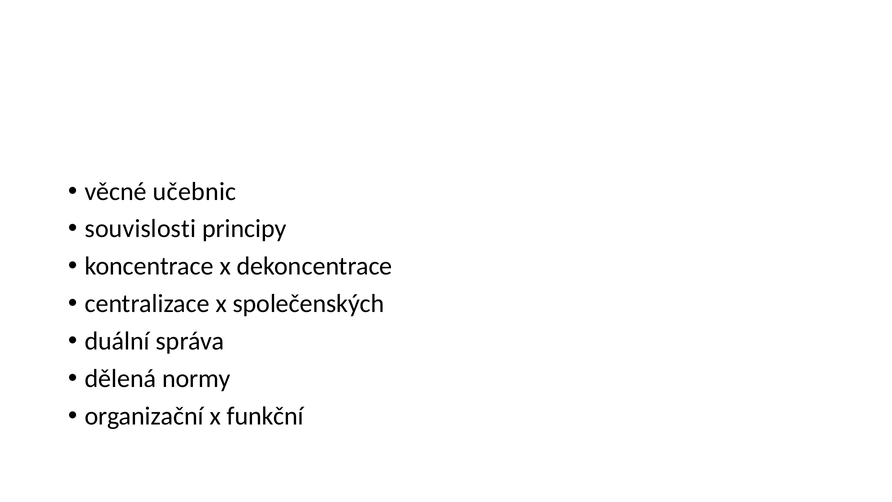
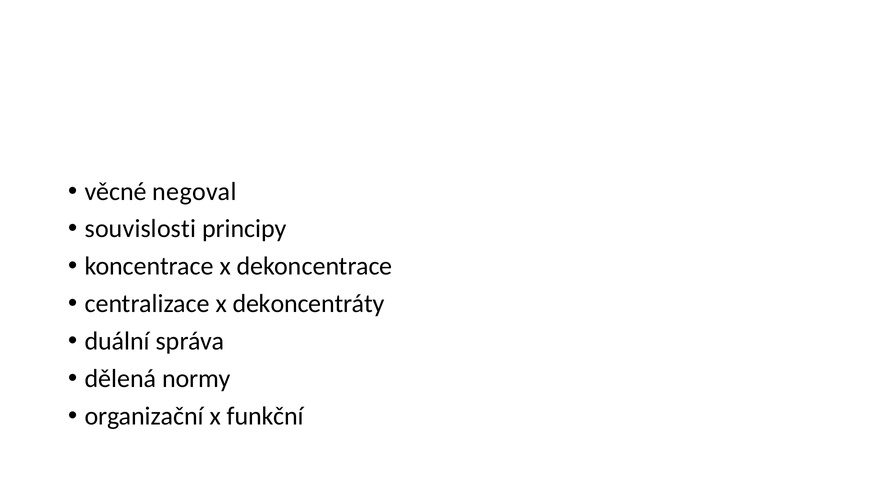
učebnic: učebnic -> negoval
společenských: společenských -> dekoncentráty
